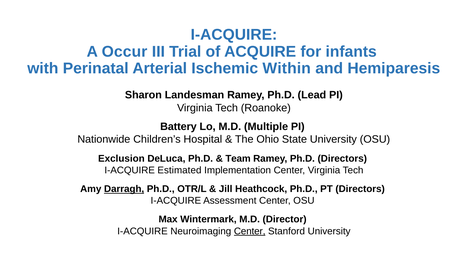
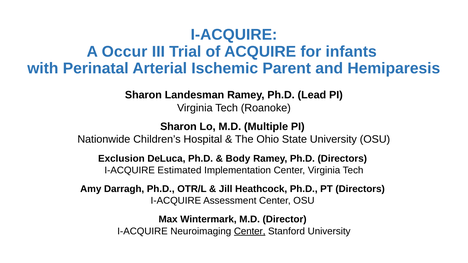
Within: Within -> Parent
Battery at (178, 127): Battery -> Sharon
Team: Team -> Body
Darragh underline: present -> none
